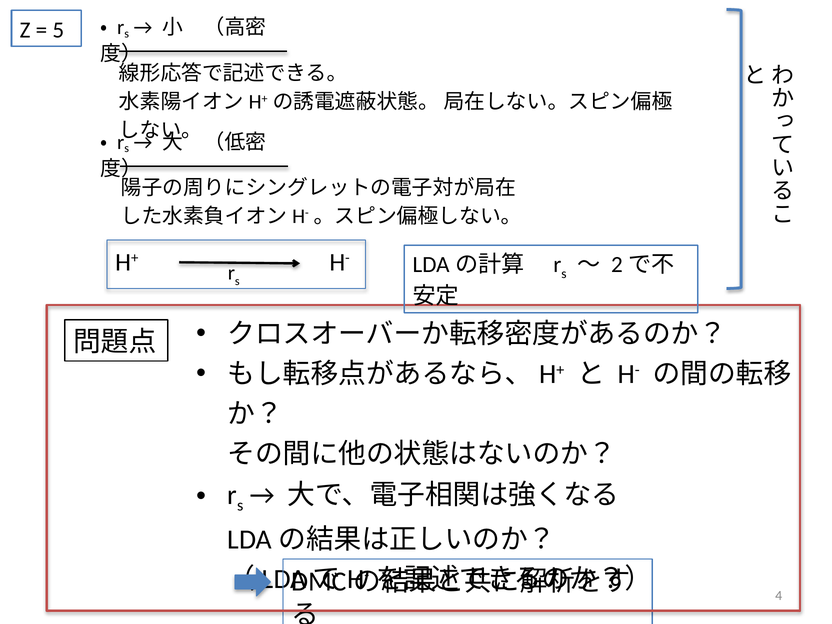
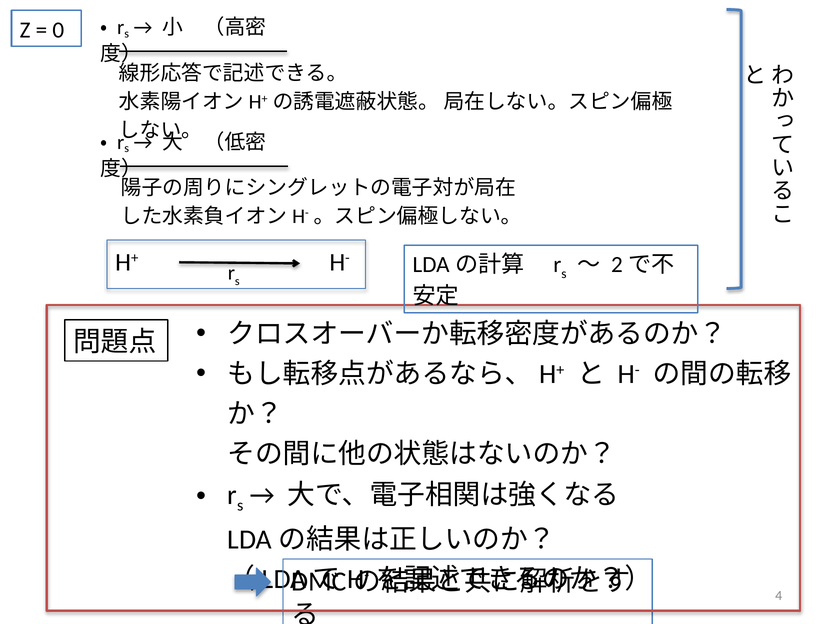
5: 5 -> 0
